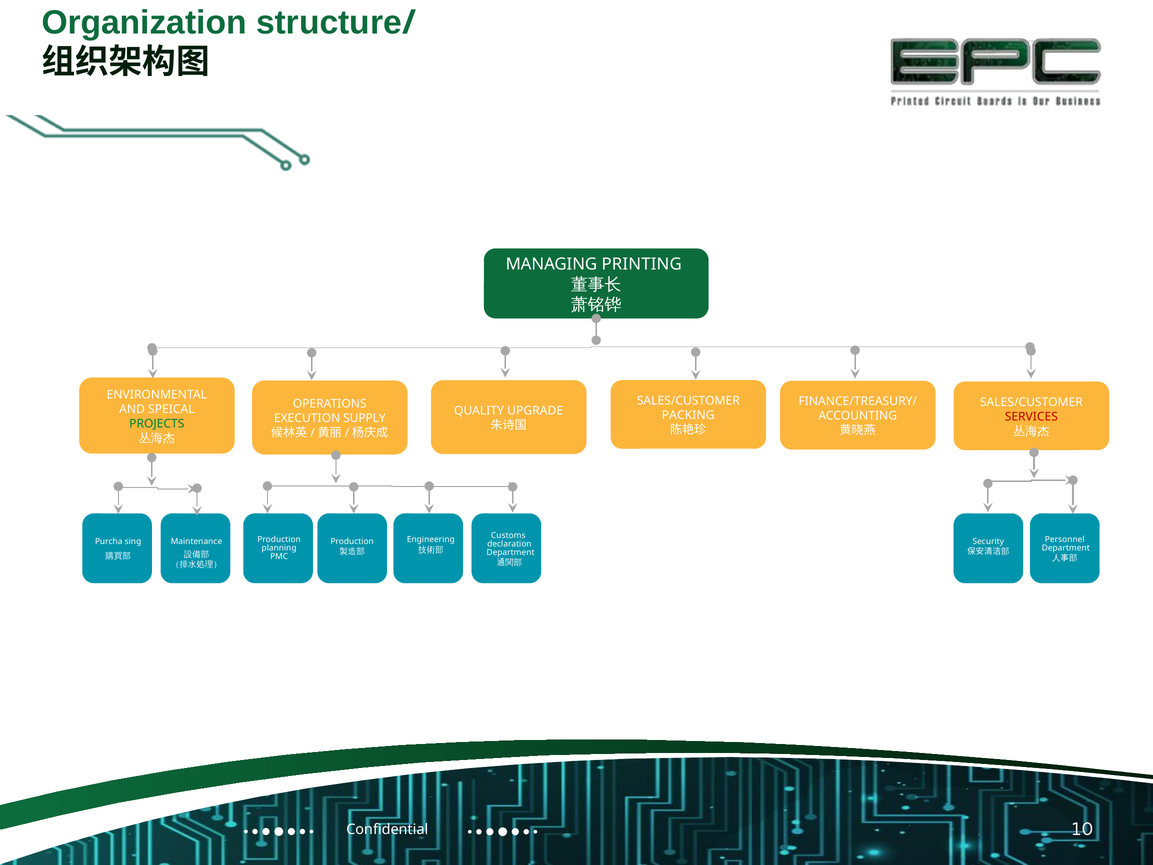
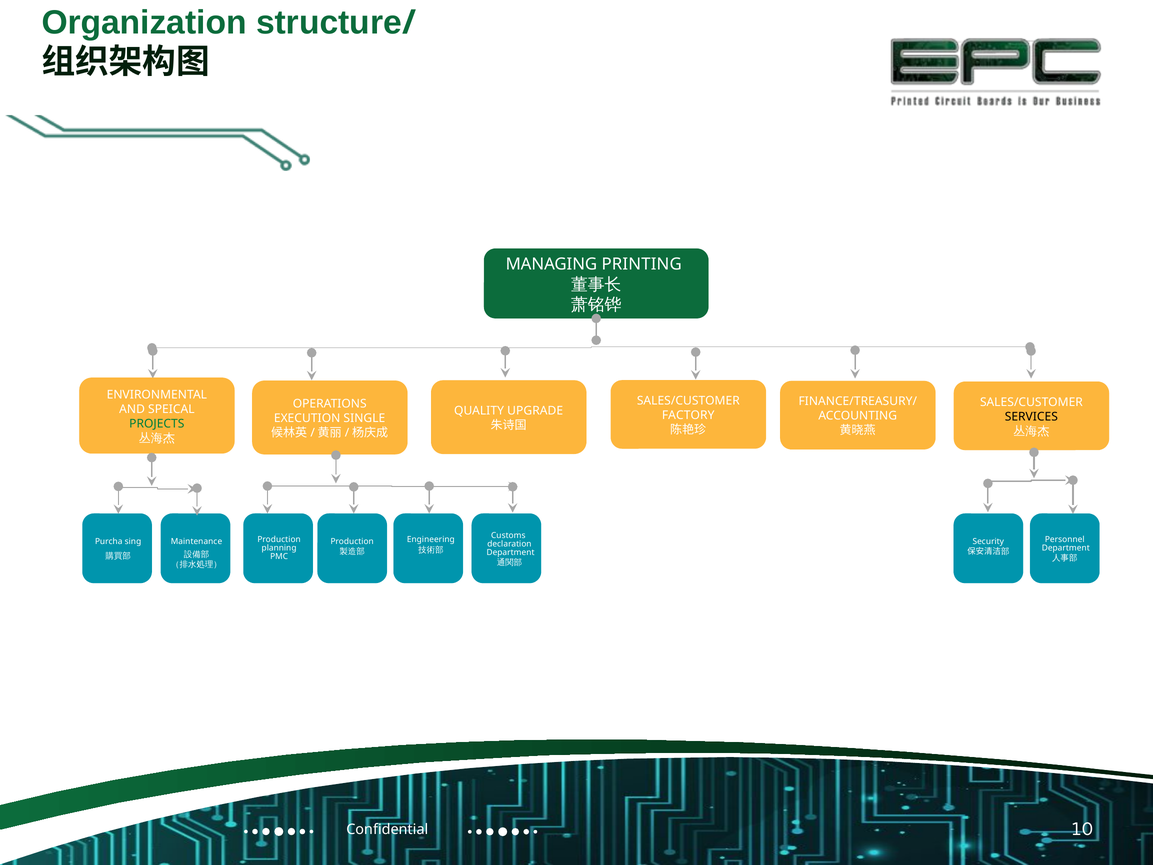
PACKING: PACKING -> FACTORY
SERVICES colour: red -> black
SUPPLY: SUPPLY -> SINGLE
